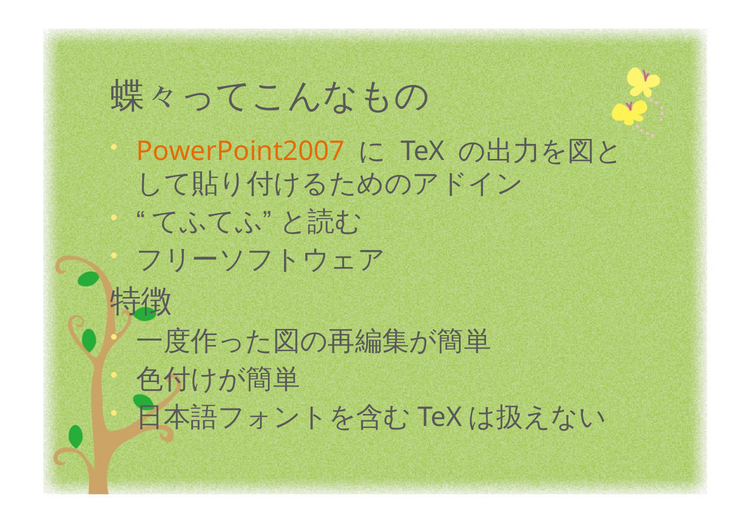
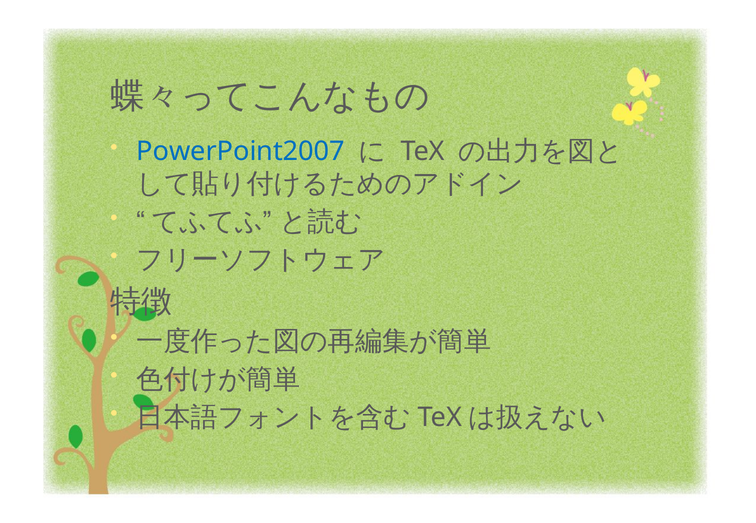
PowerPoint2007 colour: orange -> blue
